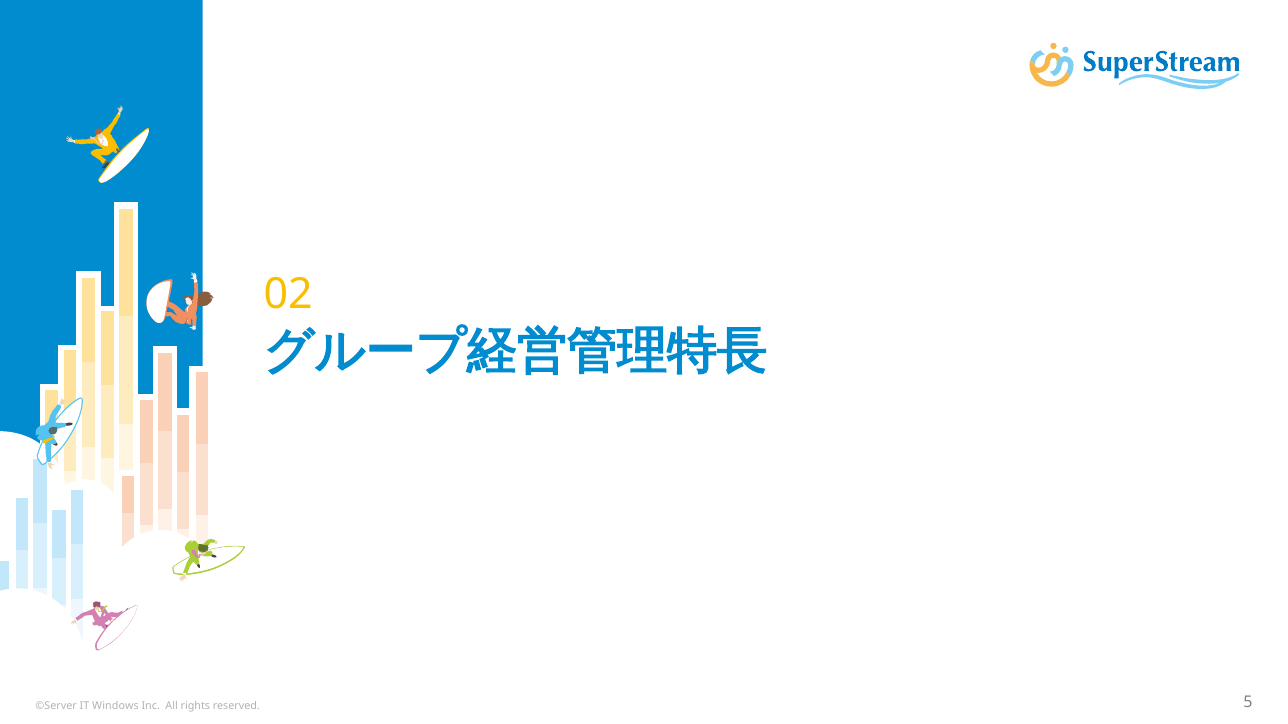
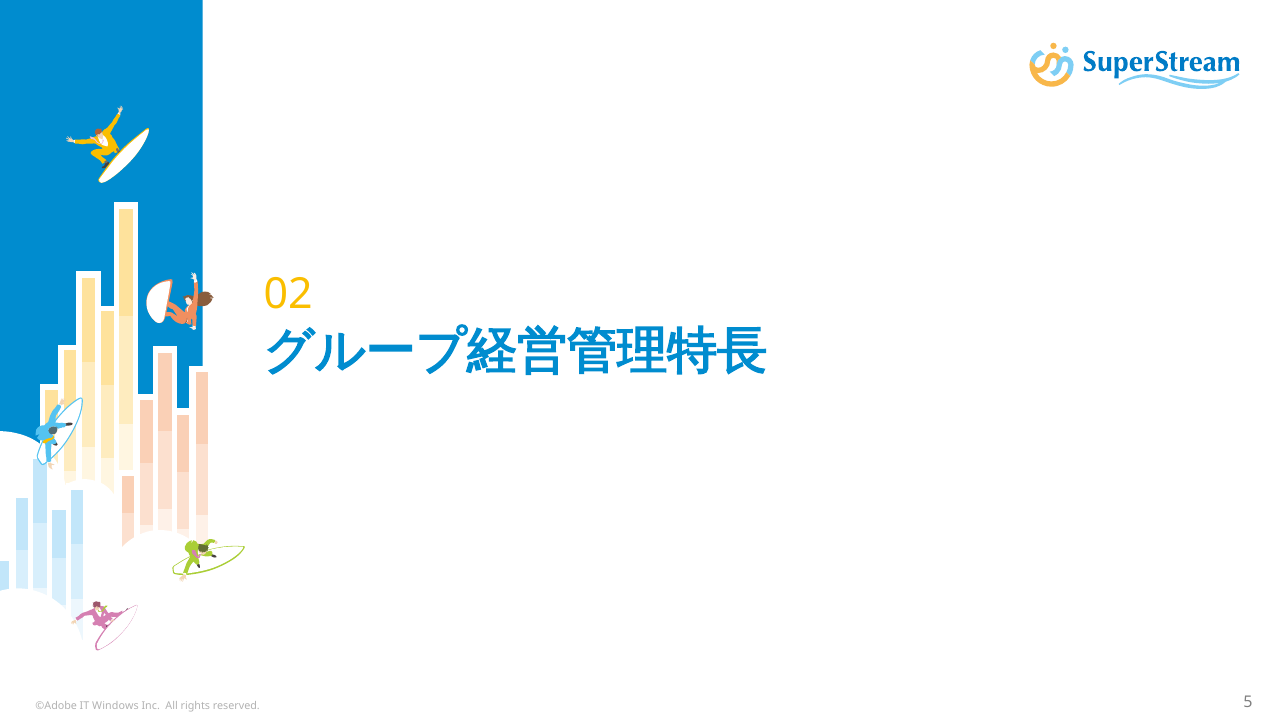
©Server: ©Server -> ©Adobe
